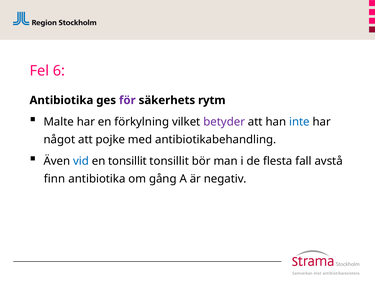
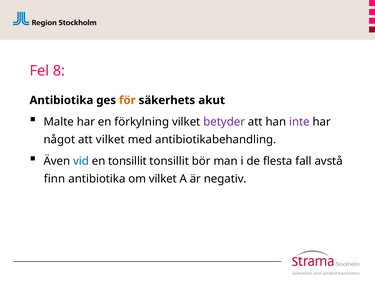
6: 6 -> 8
för colour: purple -> orange
rytm: rytm -> akut
inte colour: blue -> purple
att pojke: pojke -> vilket
om gång: gång -> vilket
